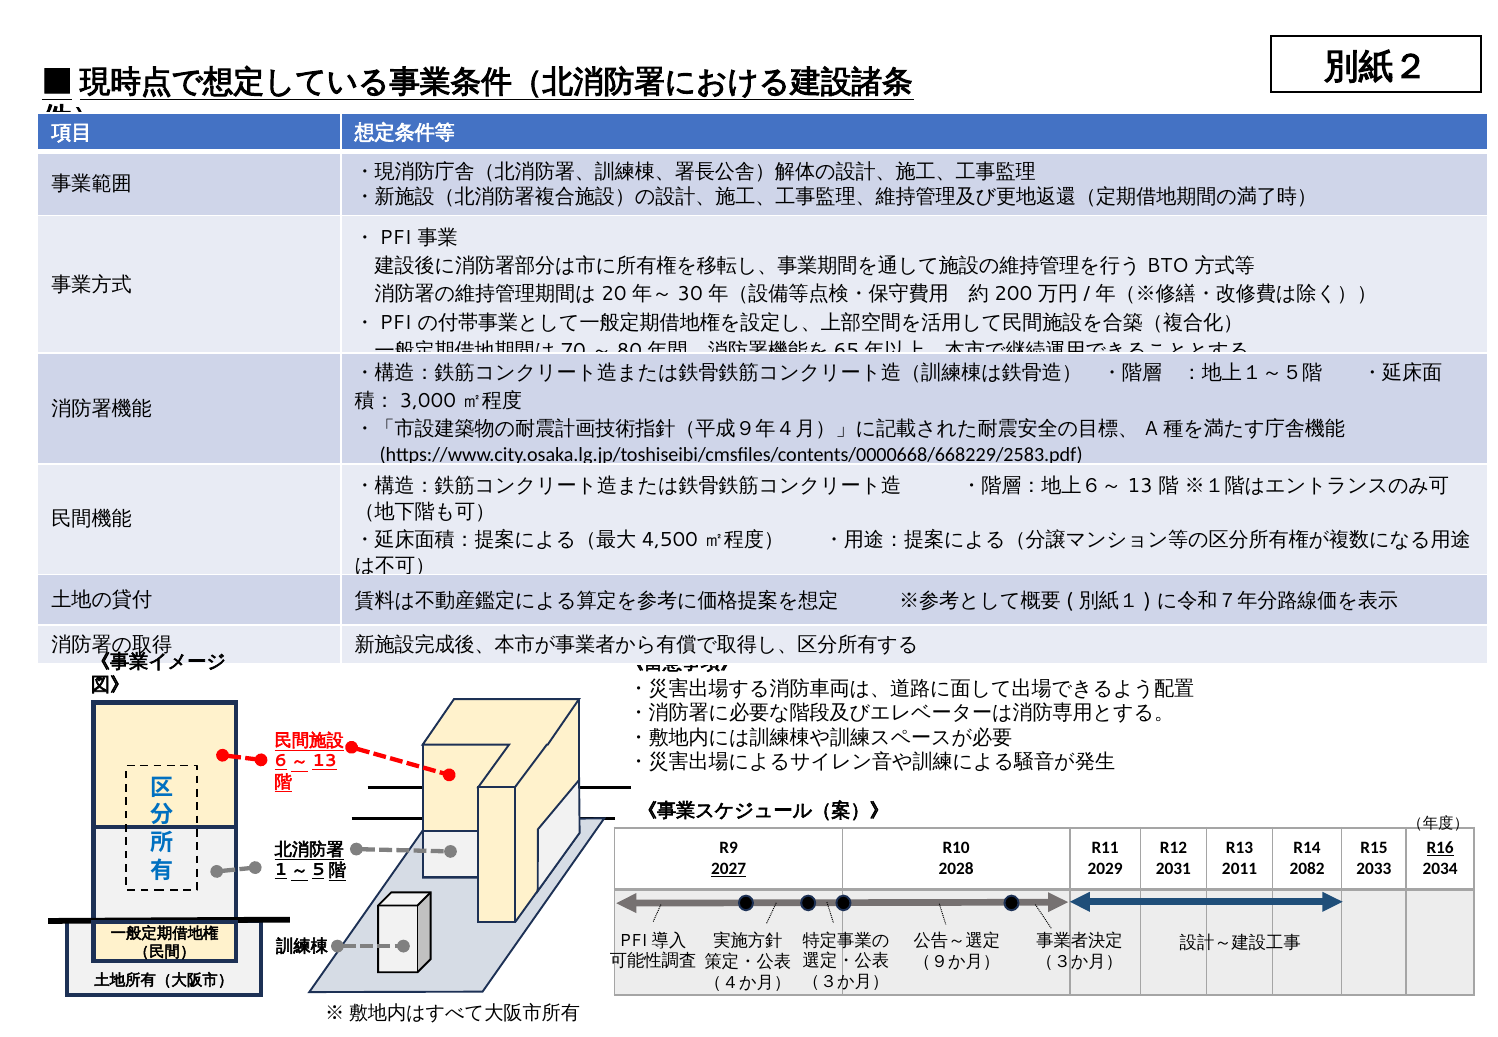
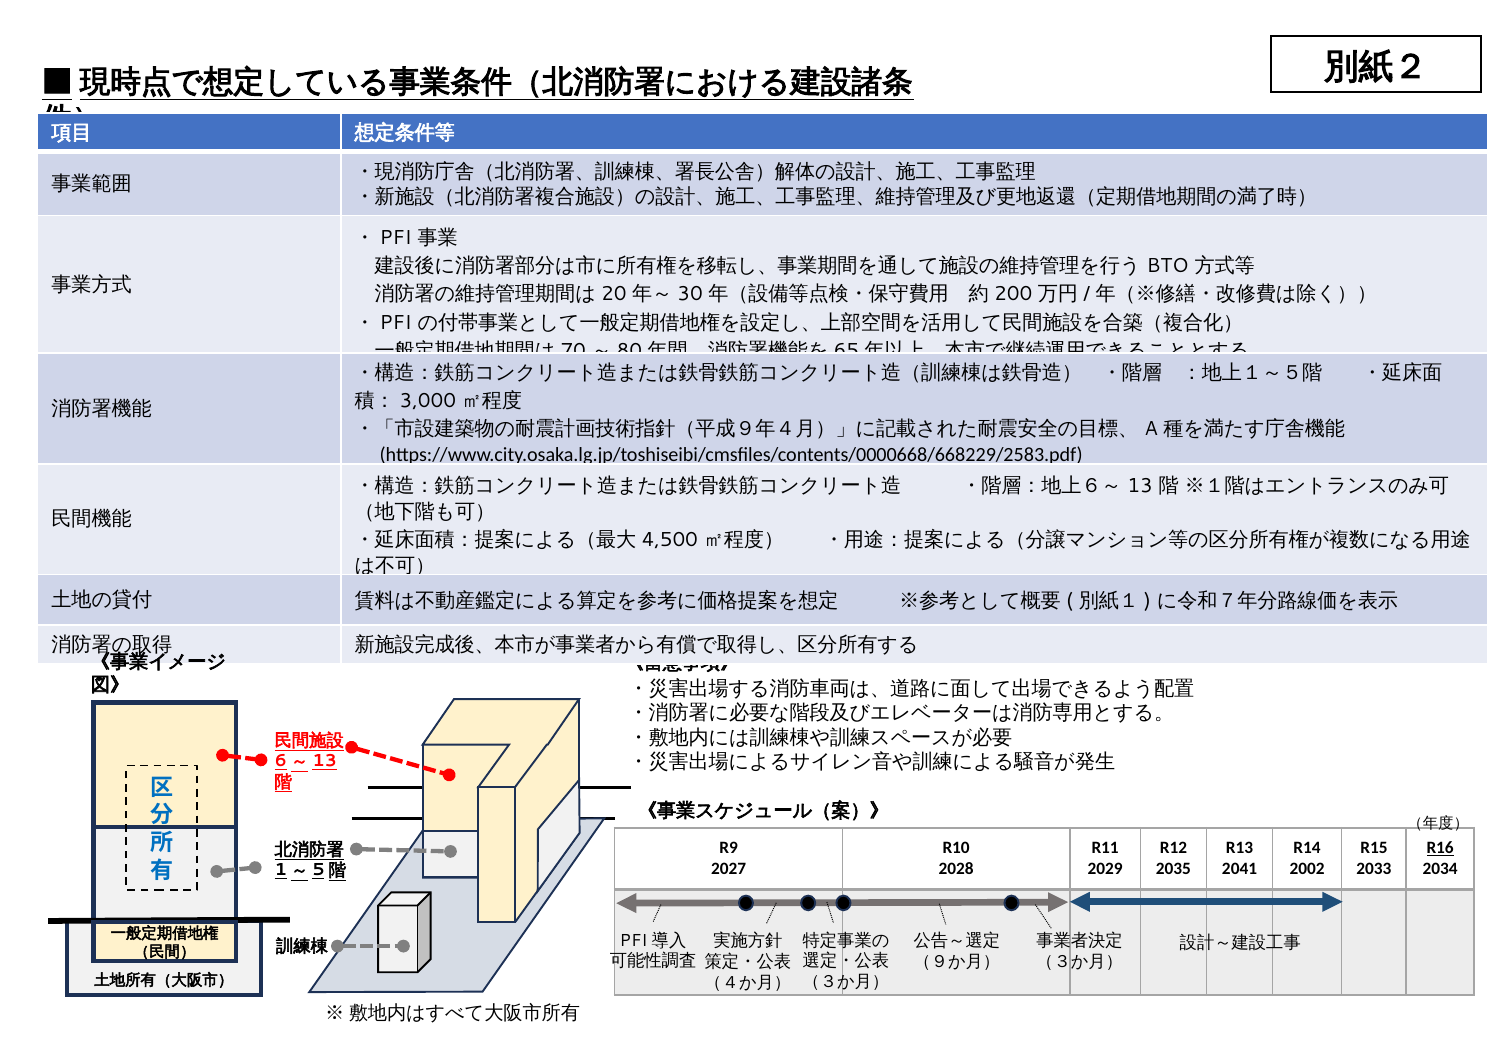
2027 underline: present -> none
2031: 2031 -> 2035
2011: 2011 -> 2041
2082: 2082 -> 2002
